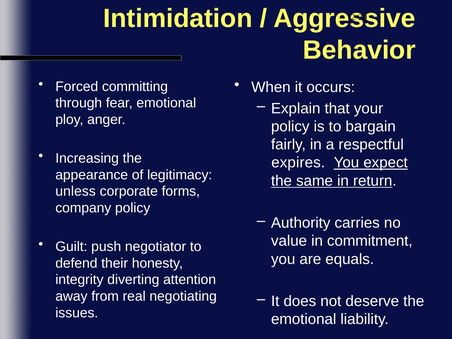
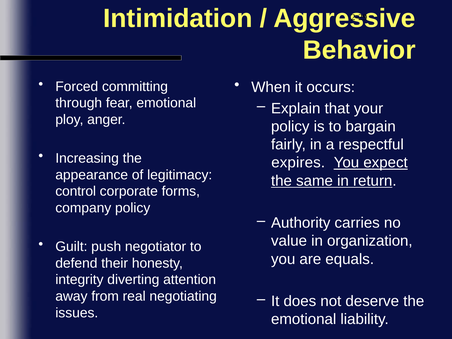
unless: unless -> control
commitment: commitment -> organization
